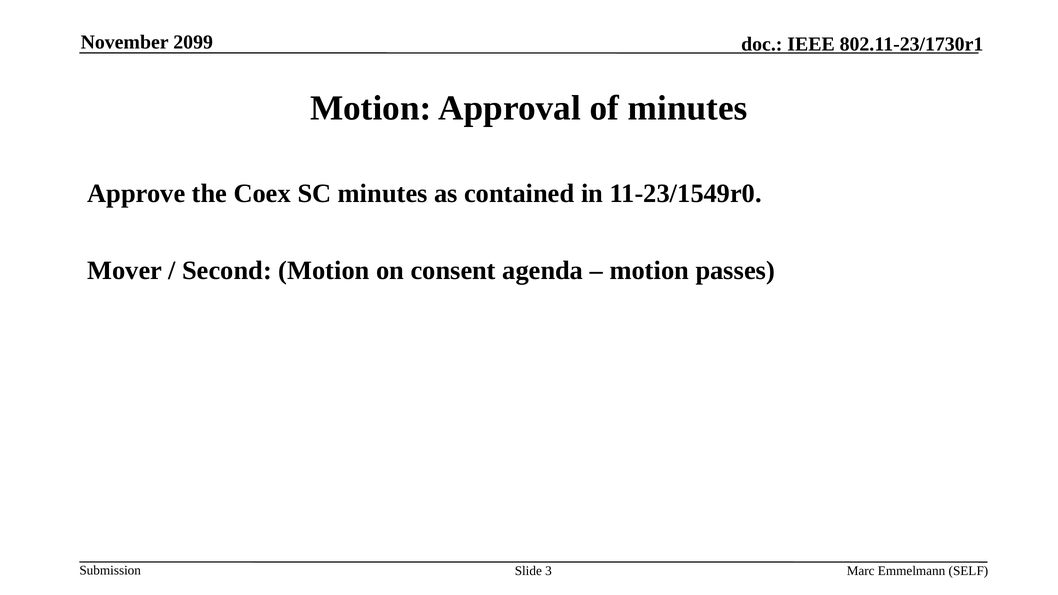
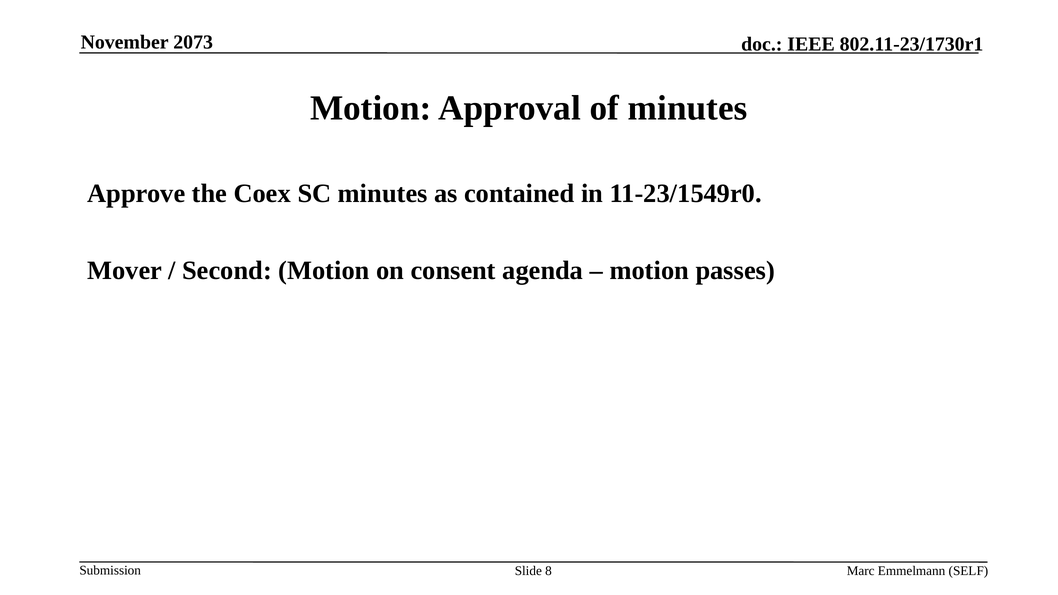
2099: 2099 -> 2073
3: 3 -> 8
